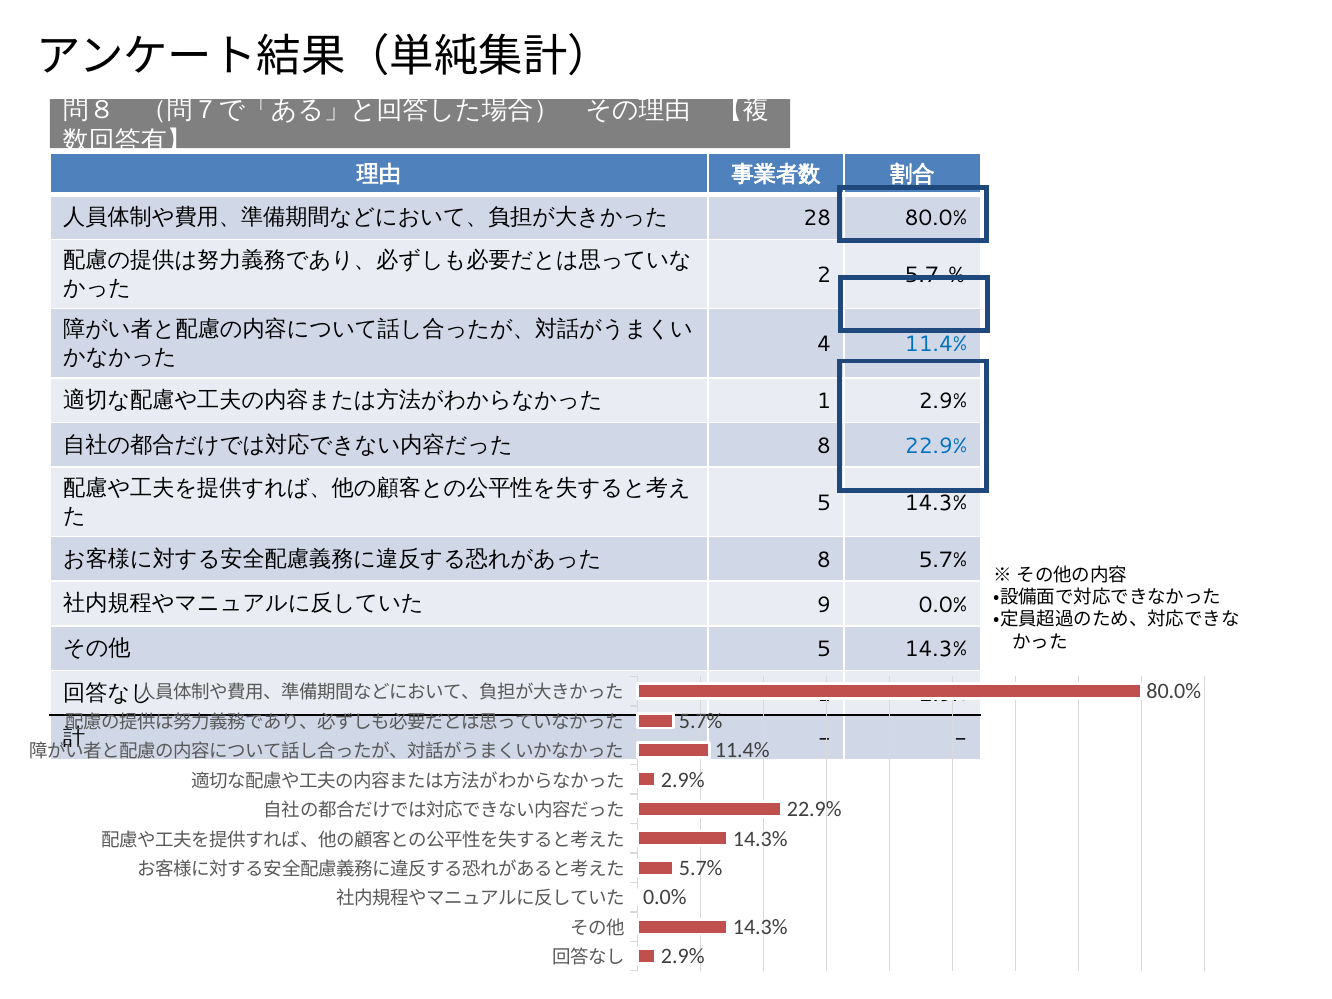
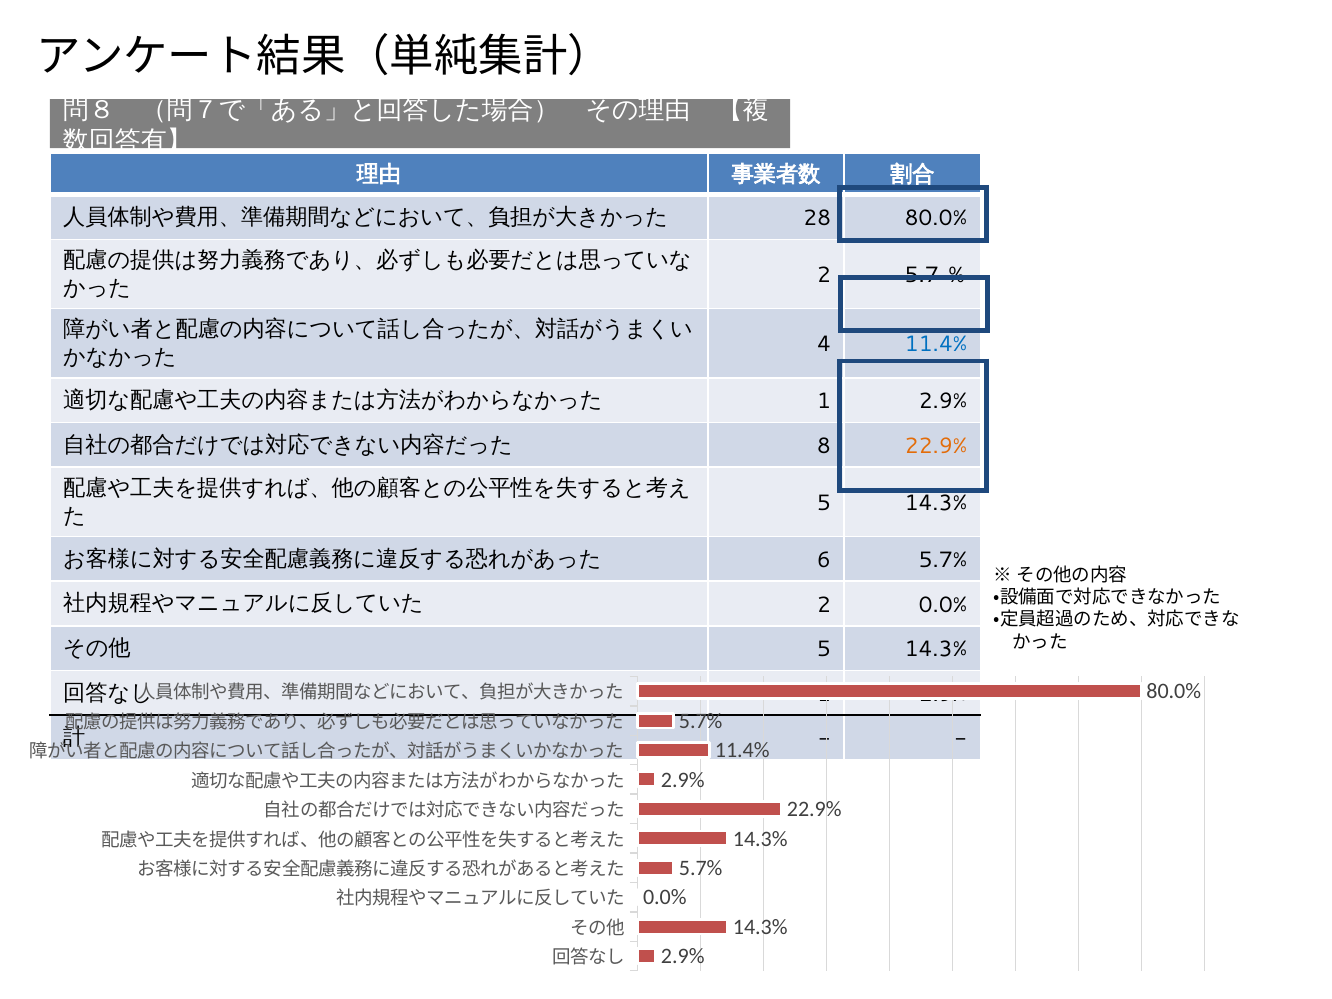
22.9% at (936, 446) colour: blue -> orange
8 at (824, 560): 8 -> 6
9 at (824, 605): 9 -> 2
